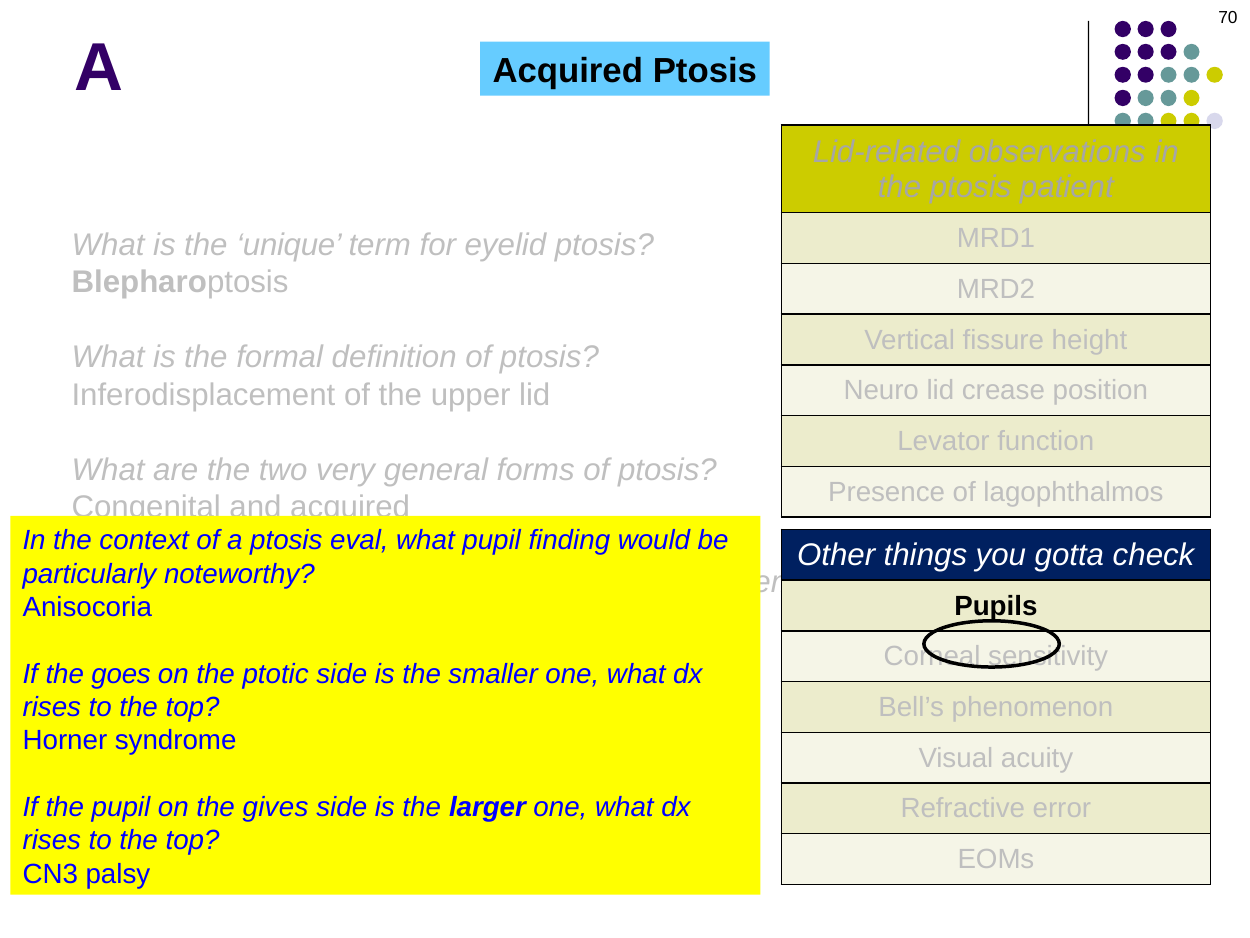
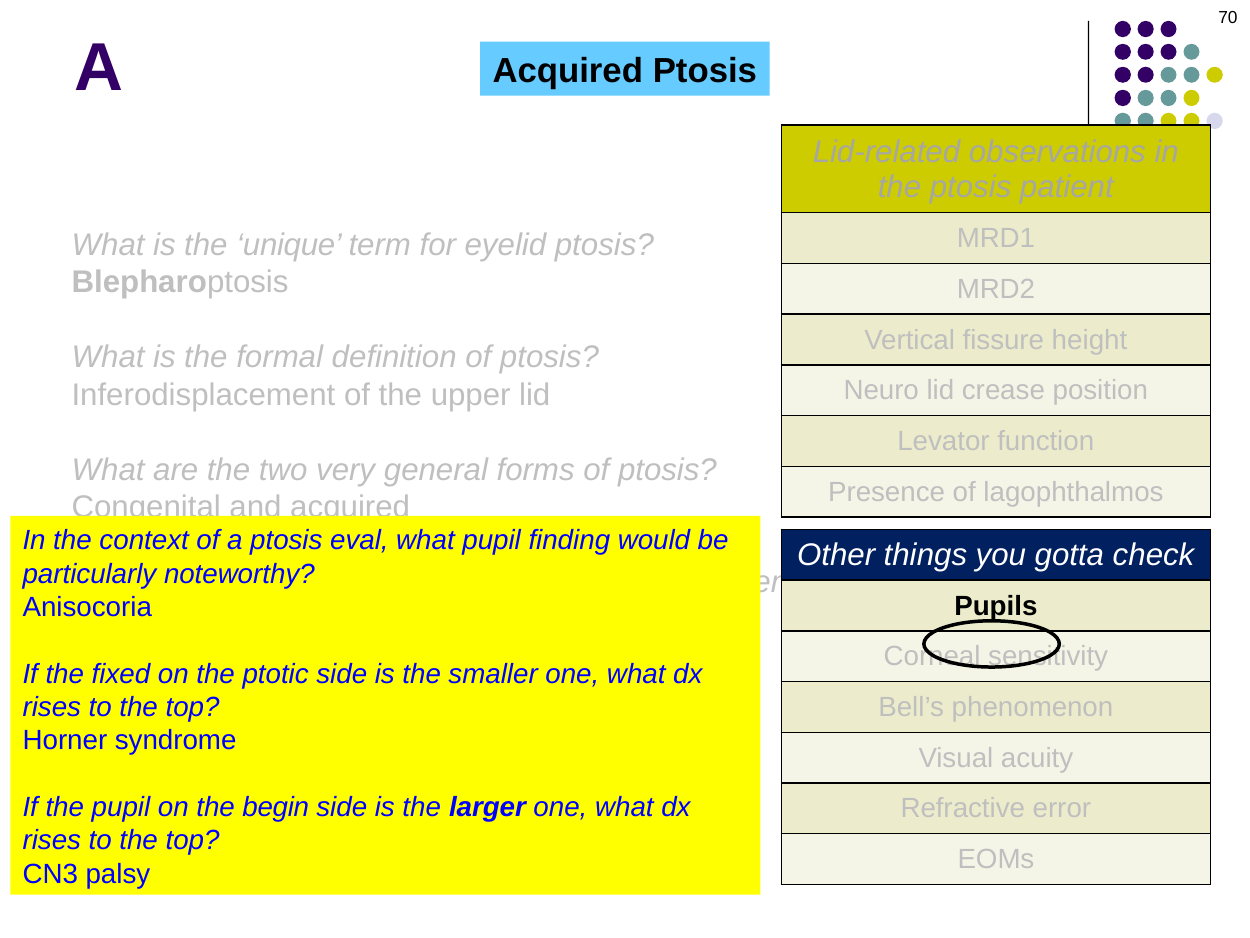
goes: goes -> fixed
gives: gives -> begin
